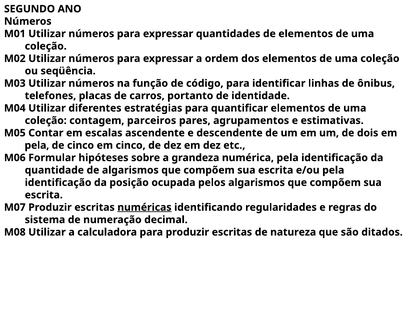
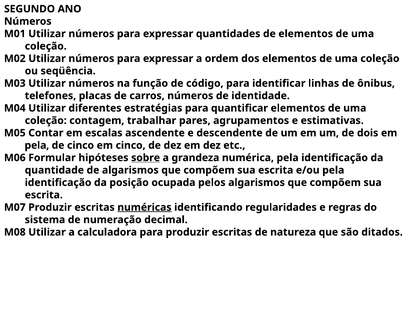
carros portanto: portanto -> números
parceiros: parceiros -> trabalhar
sobre underline: none -> present
